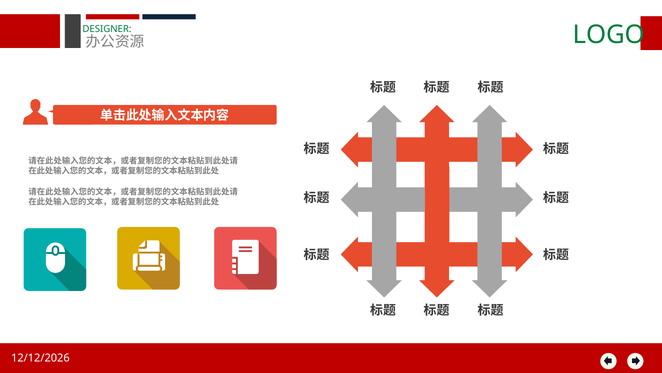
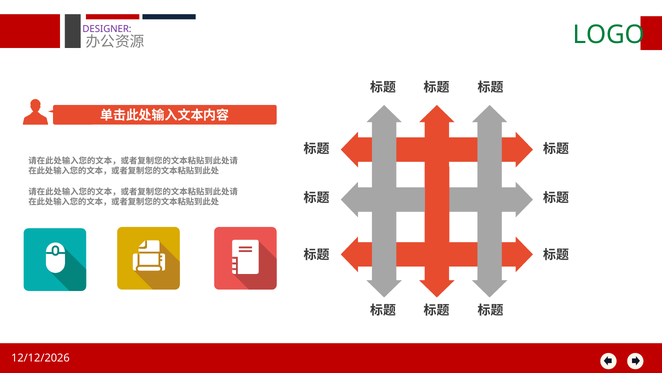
DESIGNER colour: green -> purple
